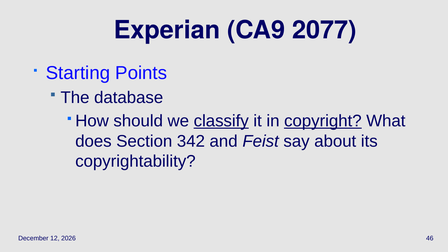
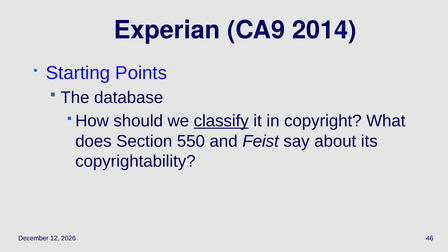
2077: 2077 -> 2014
copyright underline: present -> none
342: 342 -> 550
